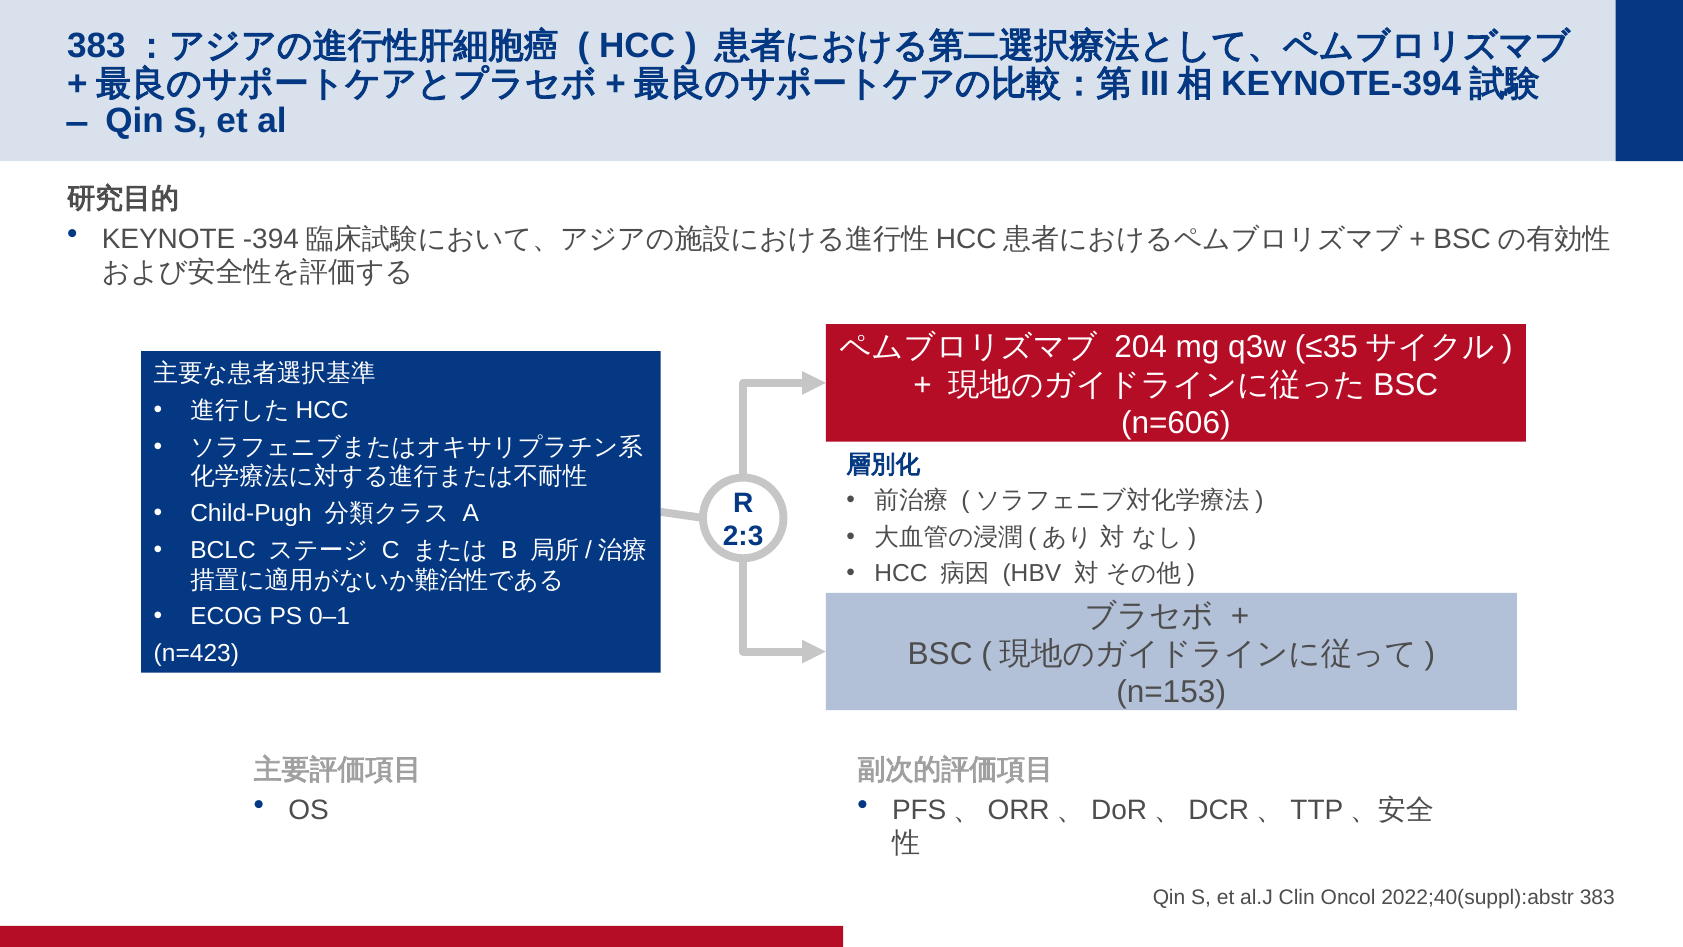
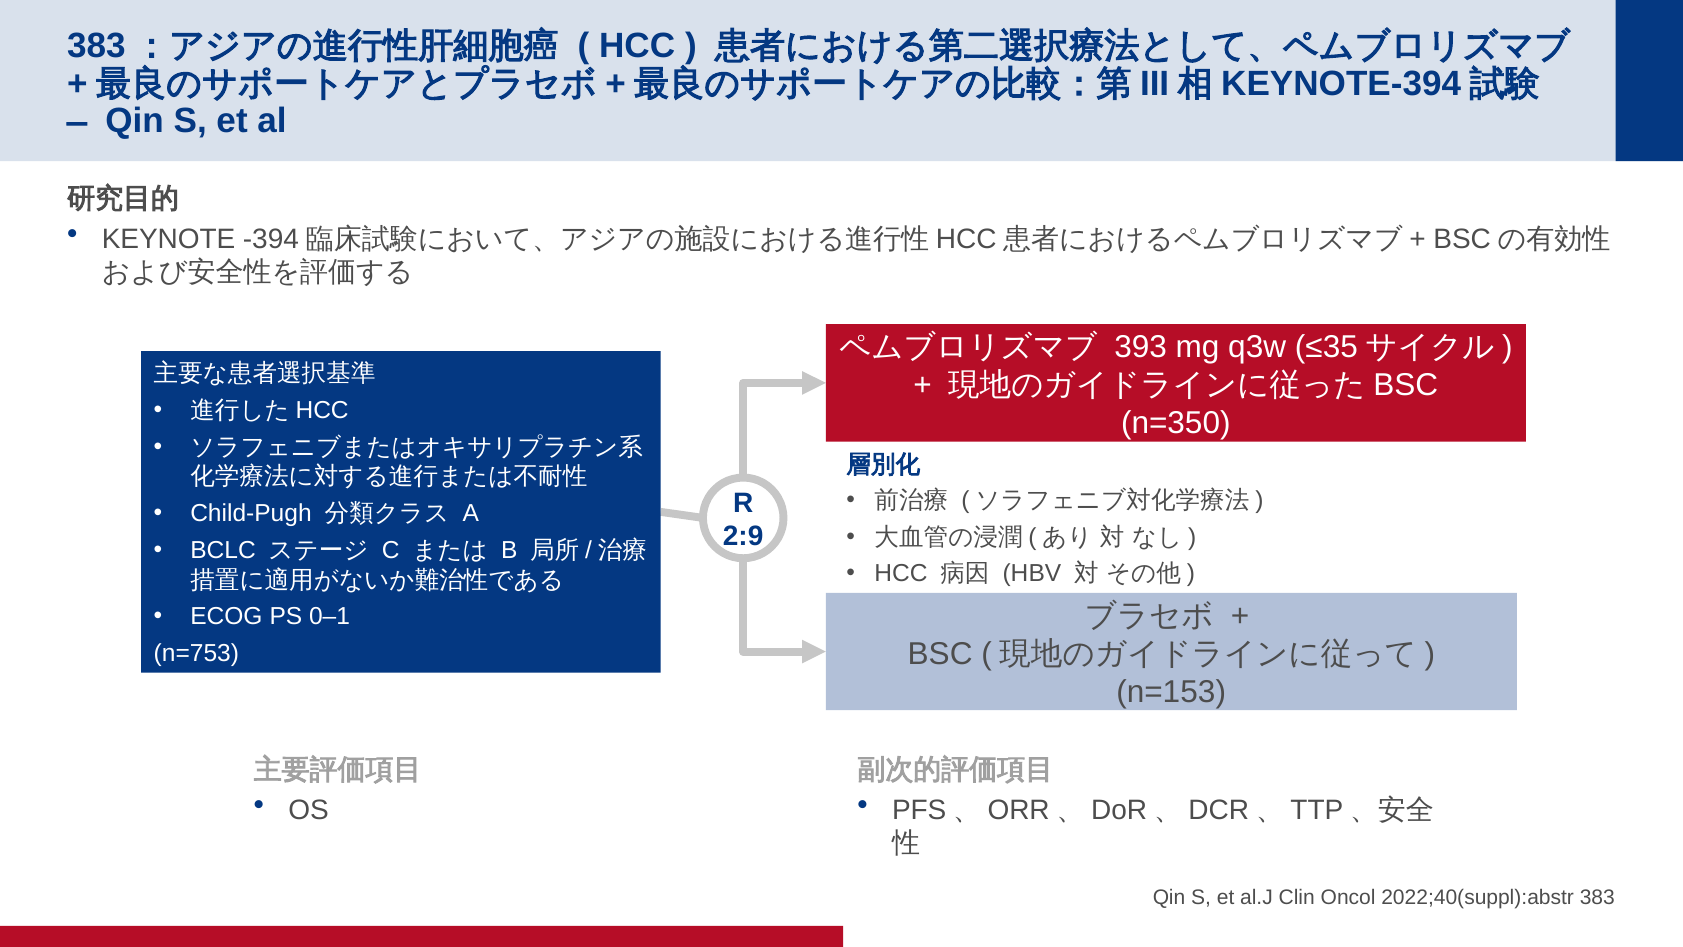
204: 204 -> 393
n=606: n=606 -> n=350
2:3: 2:3 -> 2:9
n=423: n=423 -> n=753
